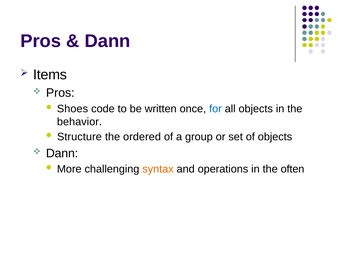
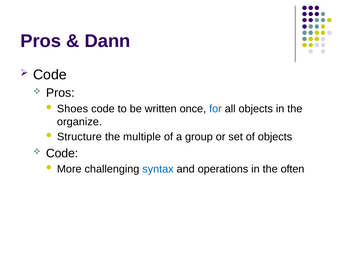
Items at (50, 75): Items -> Code
behavior: behavior -> organize
ordered: ordered -> multiple
Dann at (62, 153): Dann -> Code
syntax colour: orange -> blue
